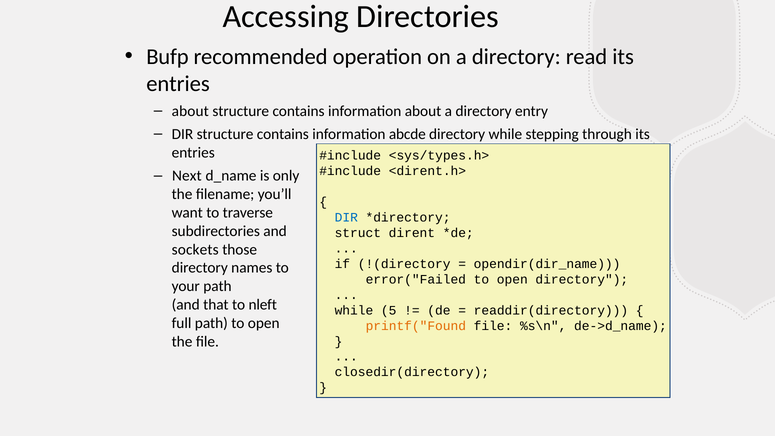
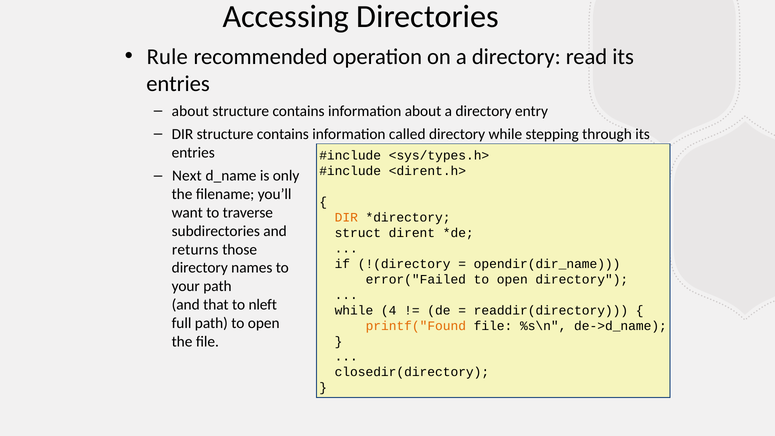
Bufp: Bufp -> Rule
abcde: abcde -> called
DIR at (346, 217) colour: blue -> orange
sockets: sockets -> returns
5: 5 -> 4
